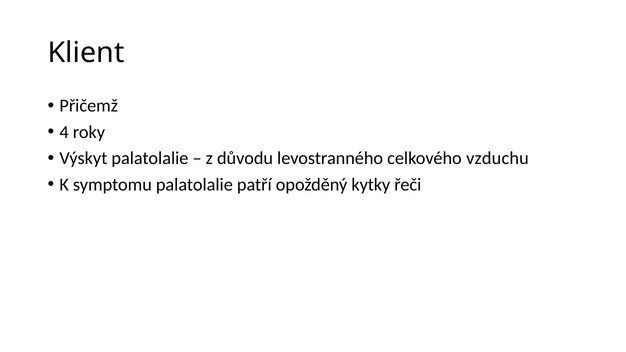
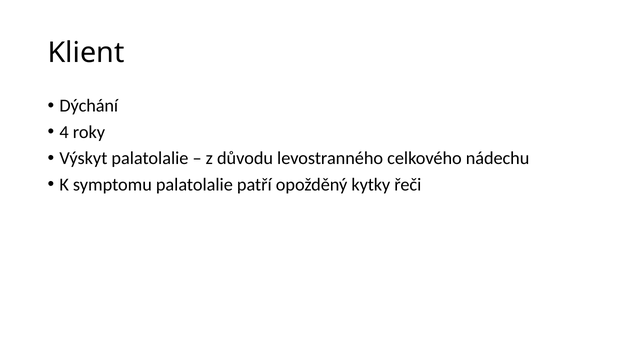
Přičemž: Přičemž -> Dýchání
vzduchu: vzduchu -> nádechu
